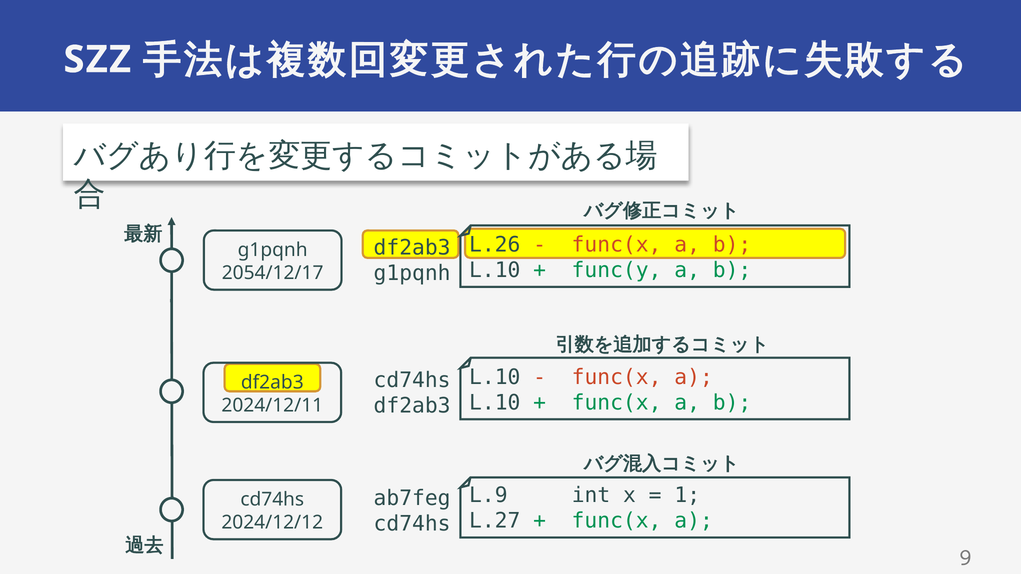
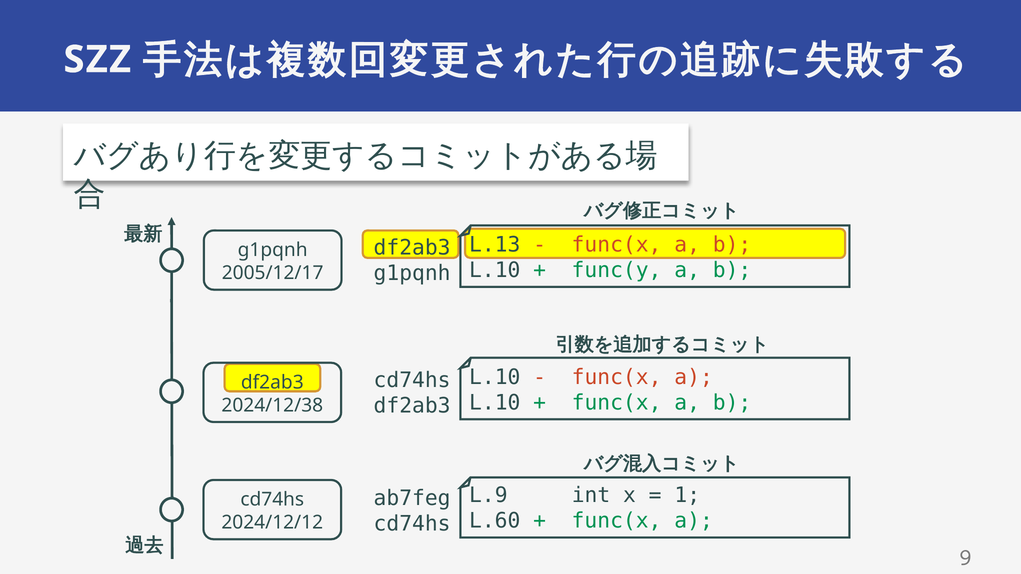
L.26: L.26 -> L.13
2054/12/17: 2054/12/17 -> 2005/12/17
2024/12/11: 2024/12/11 -> 2024/12/38
L.27: L.27 -> L.60
